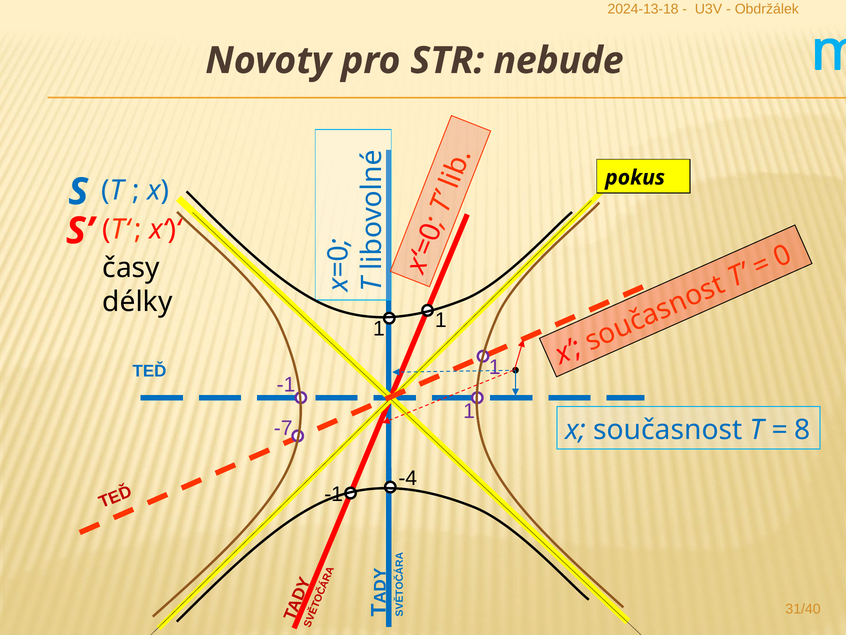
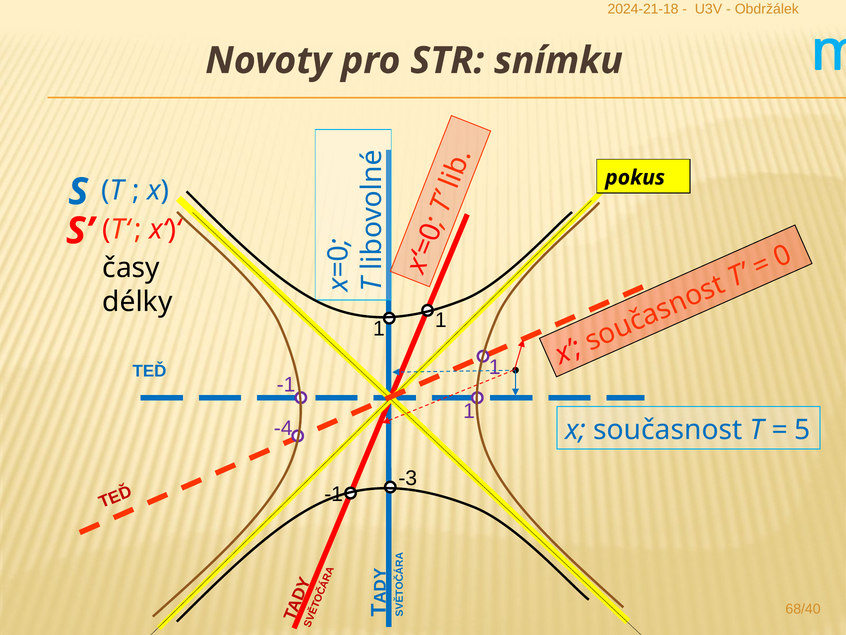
2024-13-18: 2024-13-18 -> 2024-21-18
nebude: nebude -> snímku
-7: -7 -> -4
8: 8 -> 5
-4: -4 -> -3
31/40: 31/40 -> 68/40
